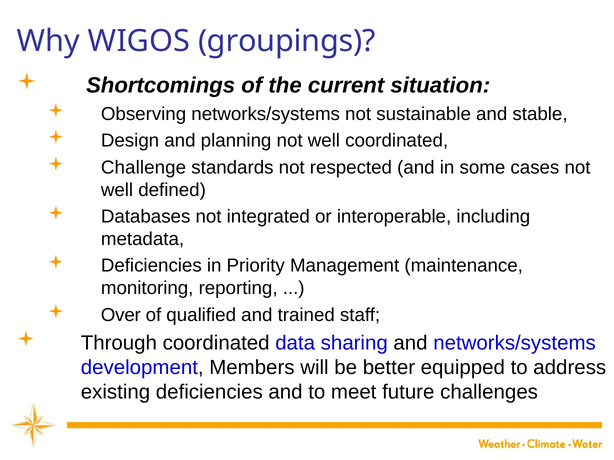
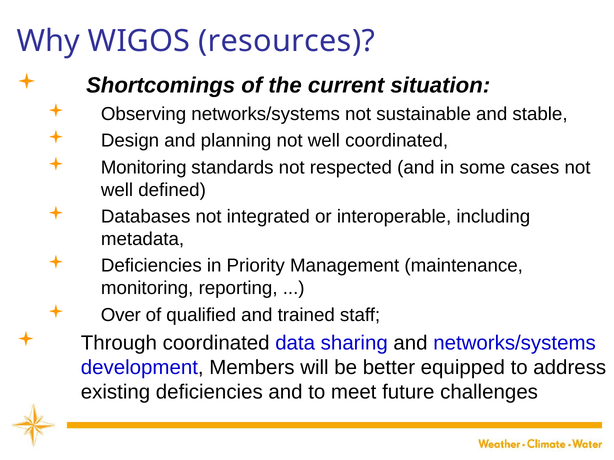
groupings: groupings -> resources
Challenge at (144, 168): Challenge -> Monitoring
